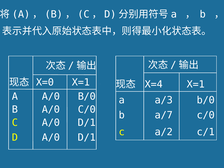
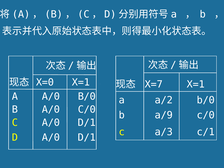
X=4: X=4 -> X=7
a/3: a/3 -> a/2
a/7: a/7 -> a/9
a/2: a/2 -> a/3
